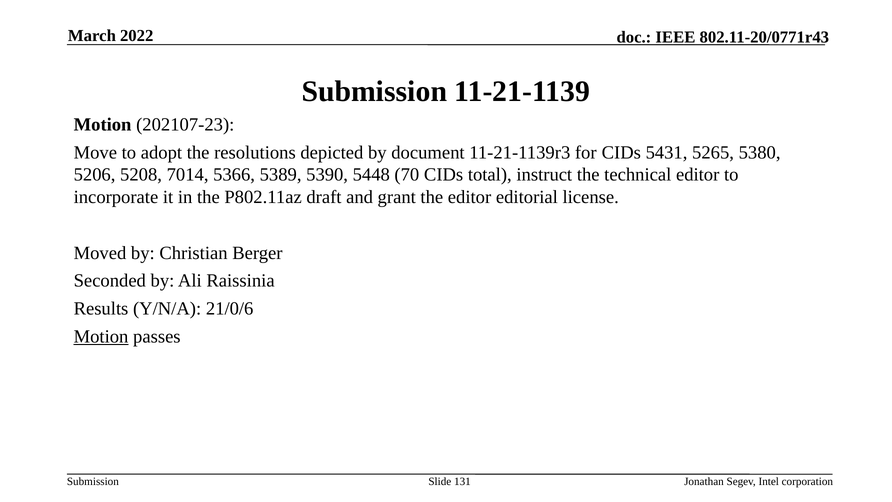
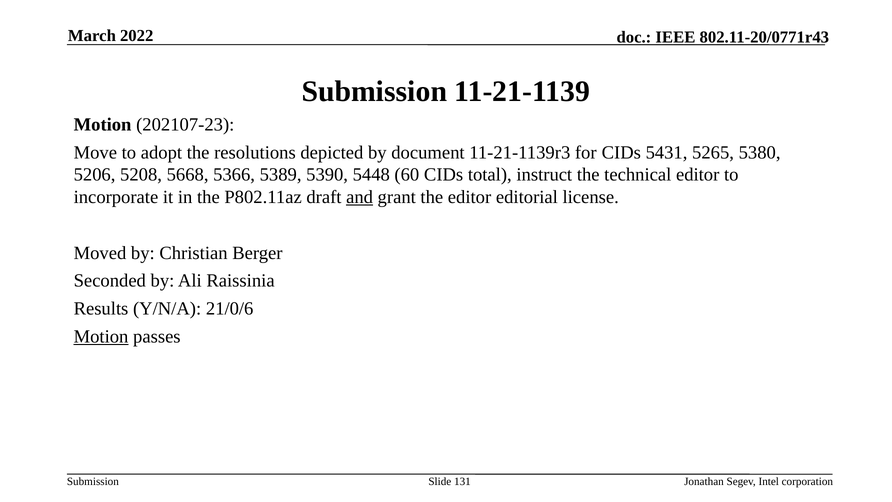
7014: 7014 -> 5668
70: 70 -> 60
and underline: none -> present
